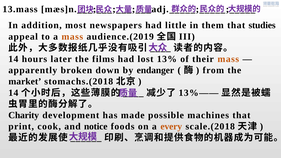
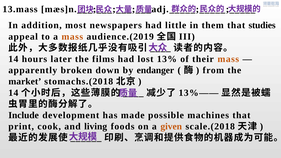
Charity: Charity -> Include
notice: notice -> living
every: every -> given
